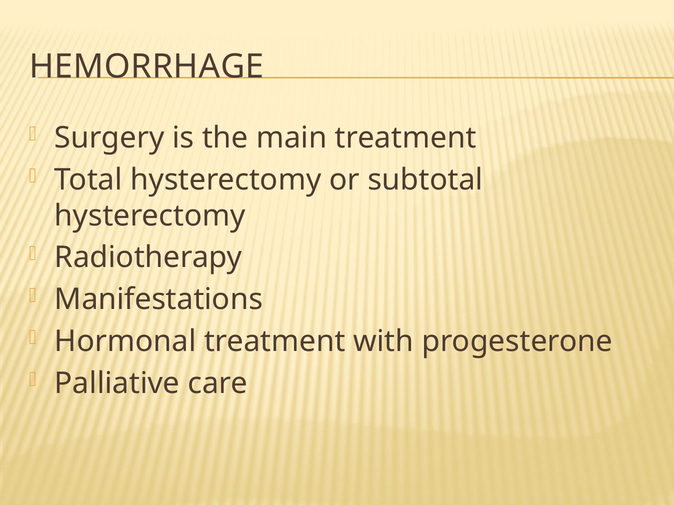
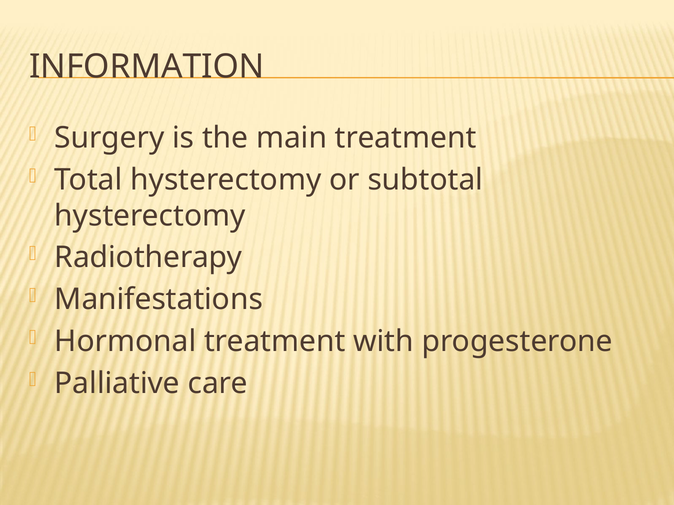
HEMORRHAGE: HEMORRHAGE -> INFORMATION
